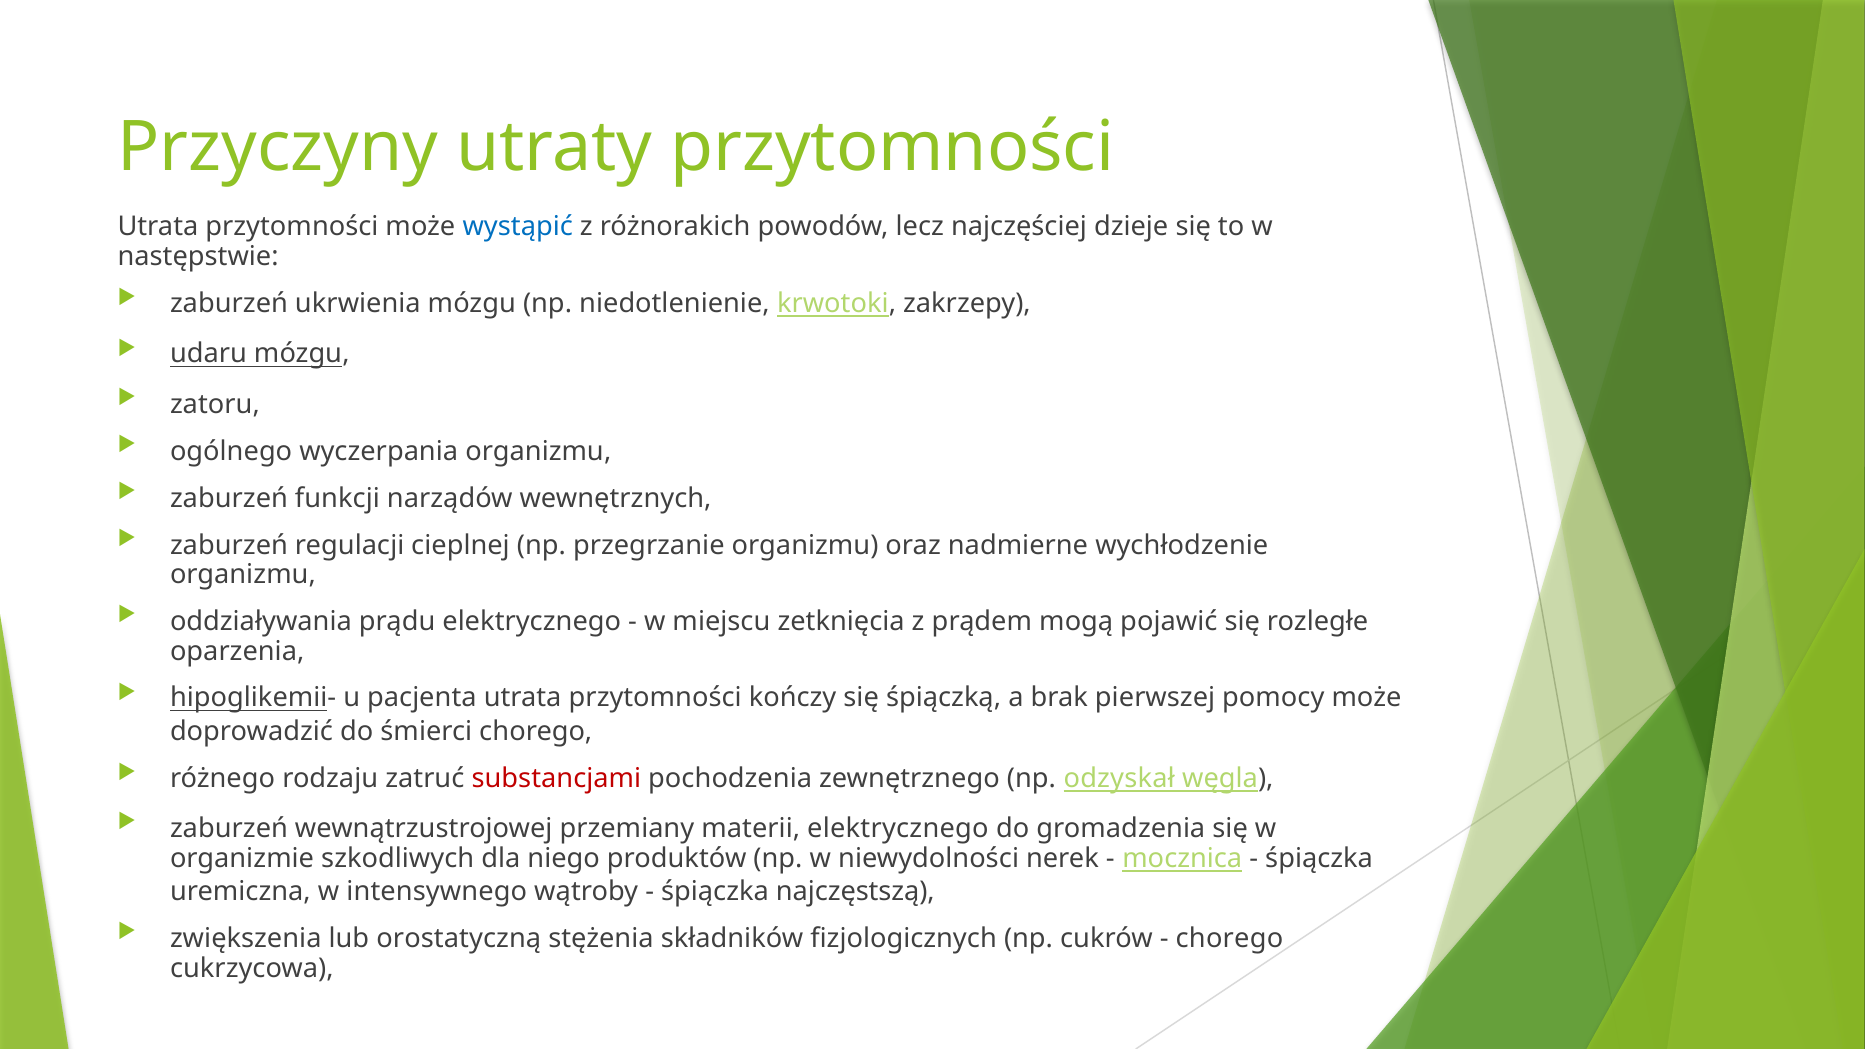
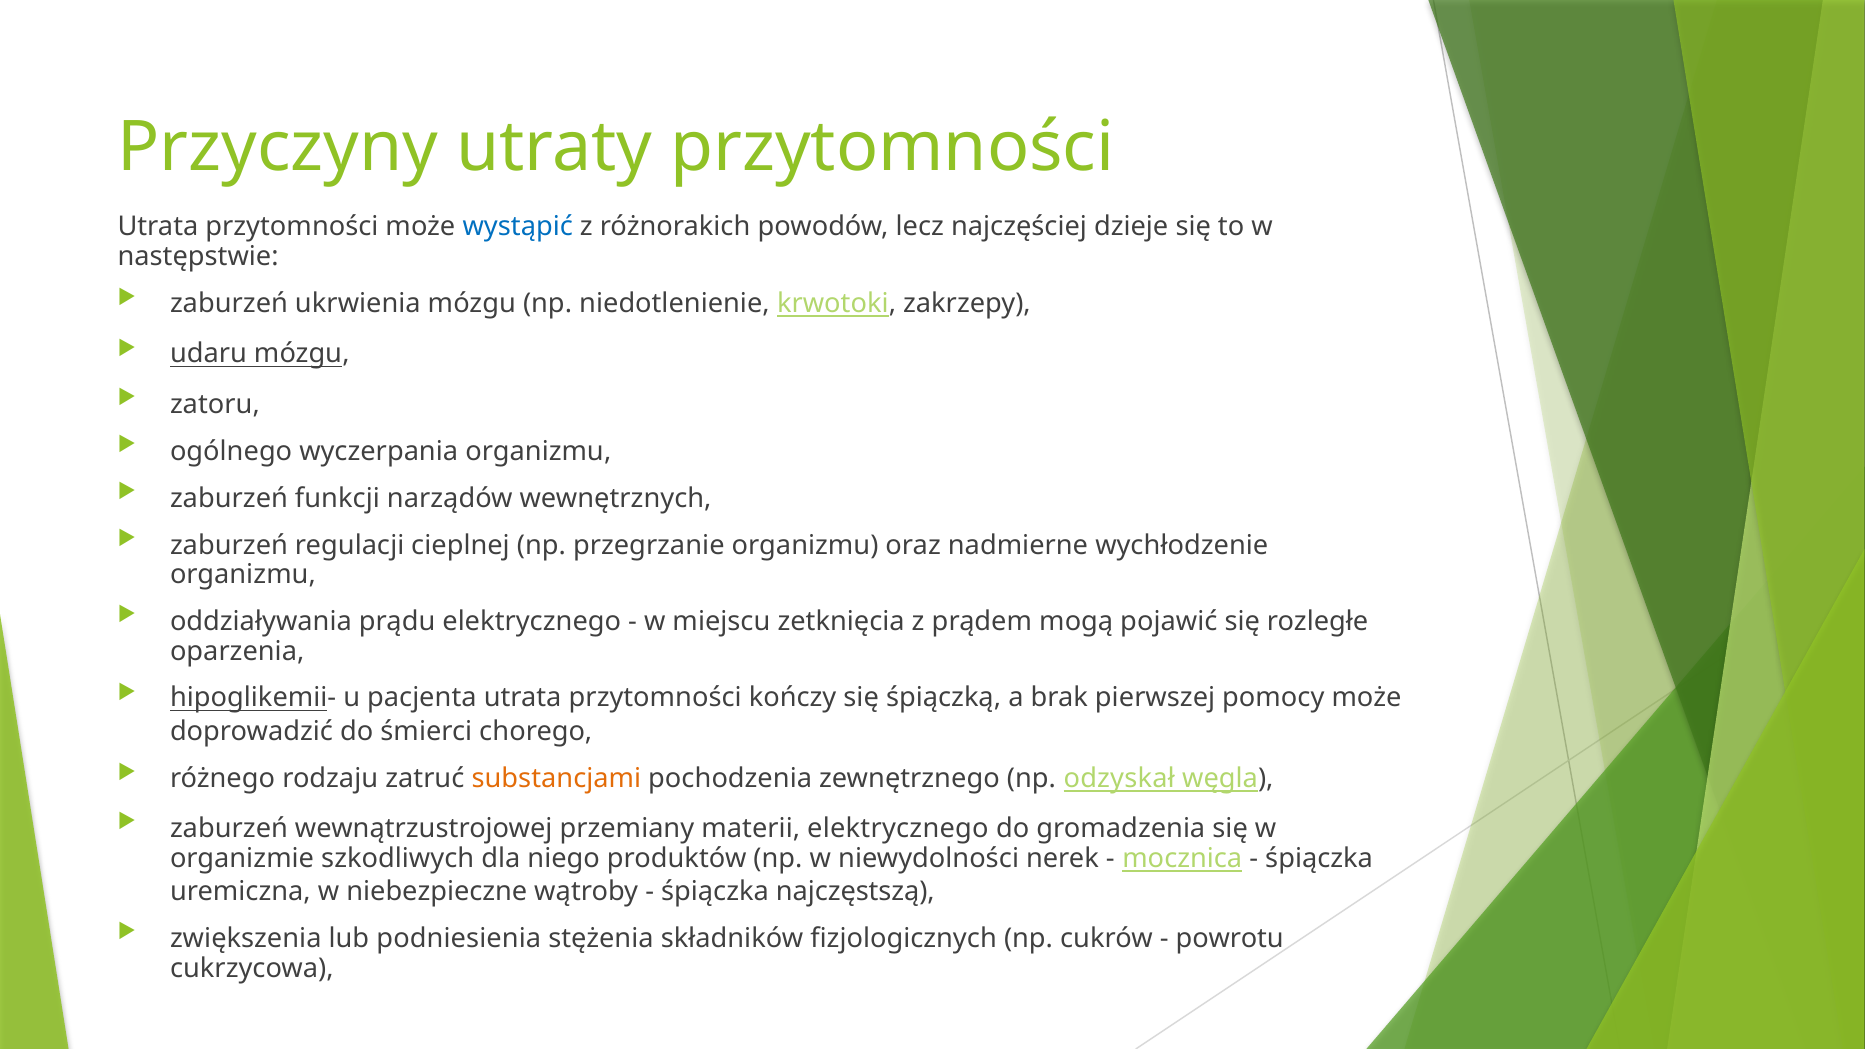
substancjami colour: red -> orange
intensywnego: intensywnego -> niebezpieczne
orostatyczną: orostatyczną -> podniesienia
chorego at (1229, 939): chorego -> powrotu
